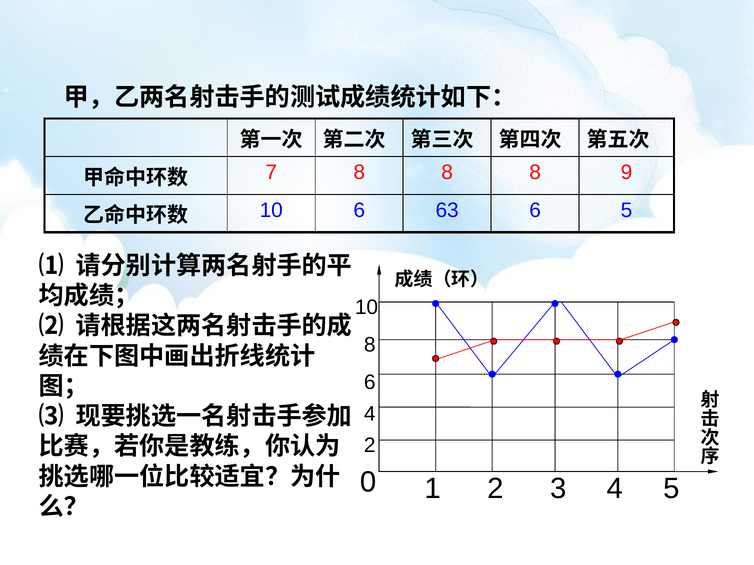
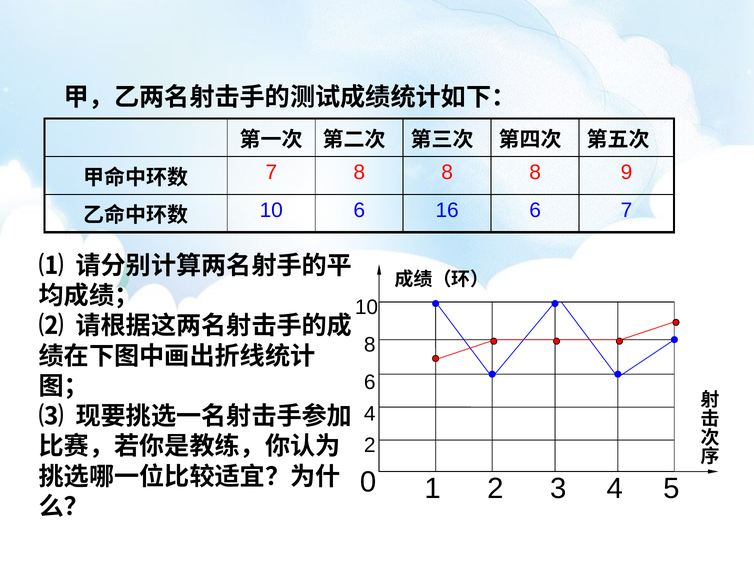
63: 63 -> 16
6 5: 5 -> 7
